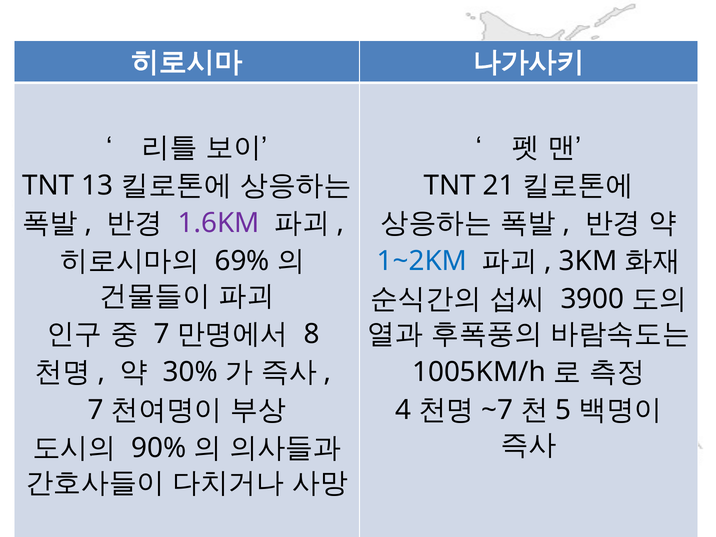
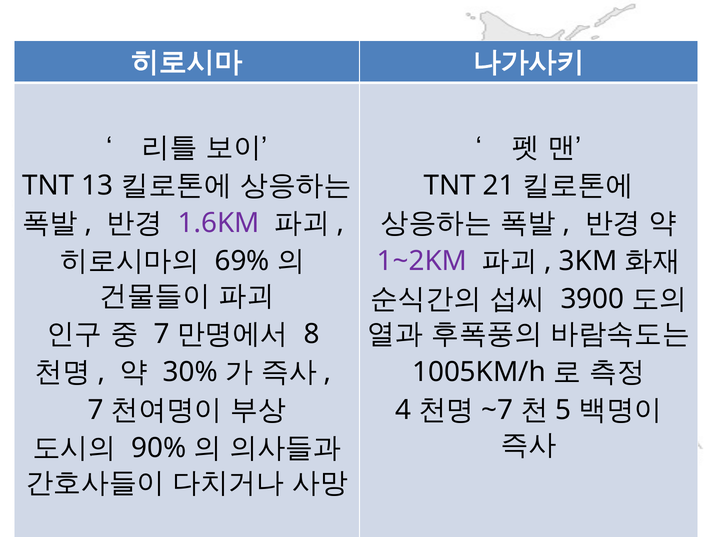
1~2KM colour: blue -> purple
